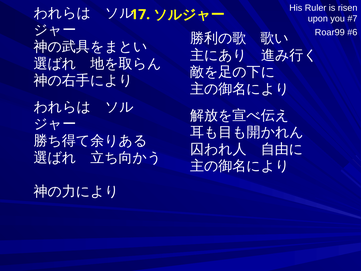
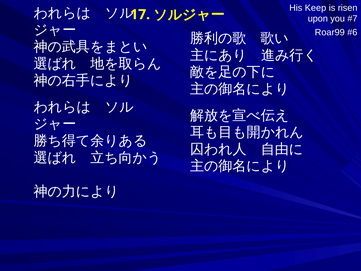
Ruler: Ruler -> Keep
